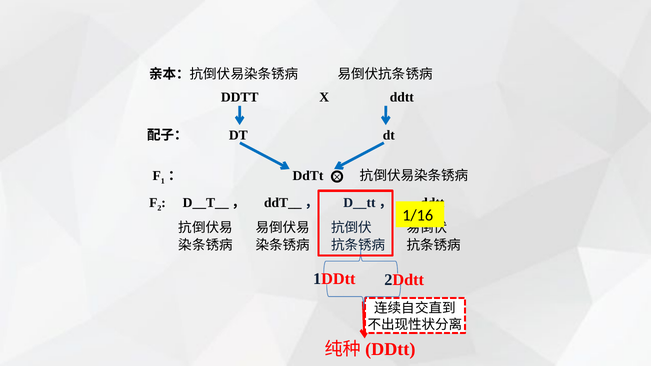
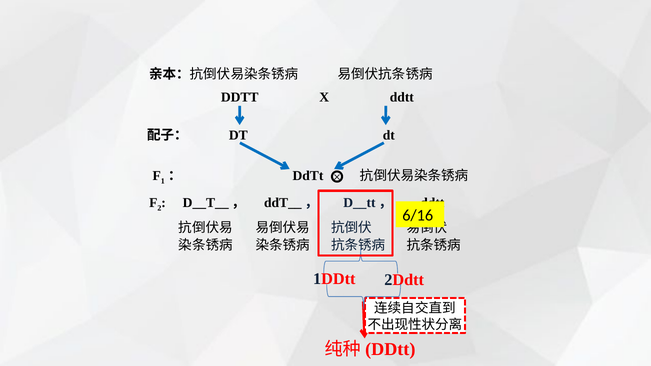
1/16: 1/16 -> 6/16
